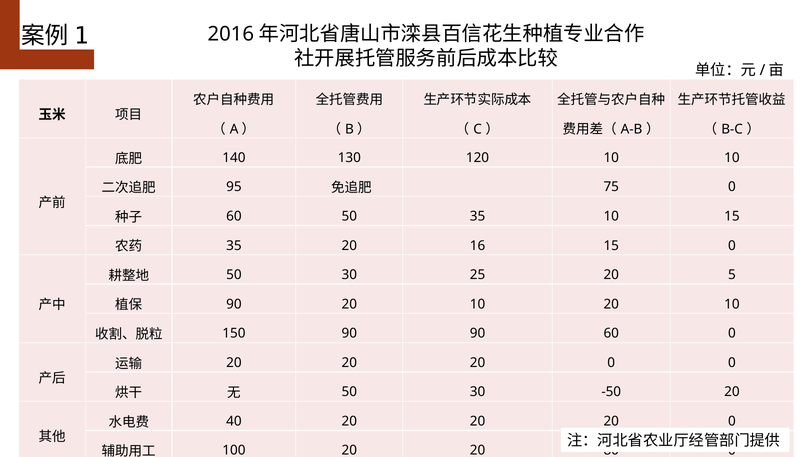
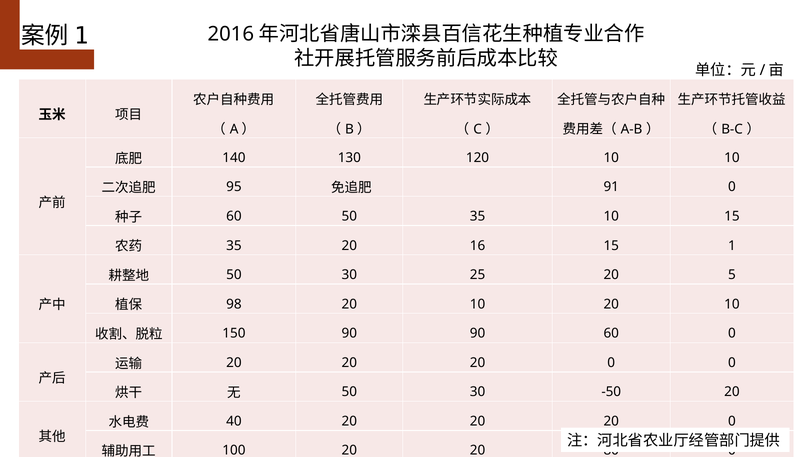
75: 75 -> 91
15 0: 0 -> 1
90 at (234, 304): 90 -> 98
